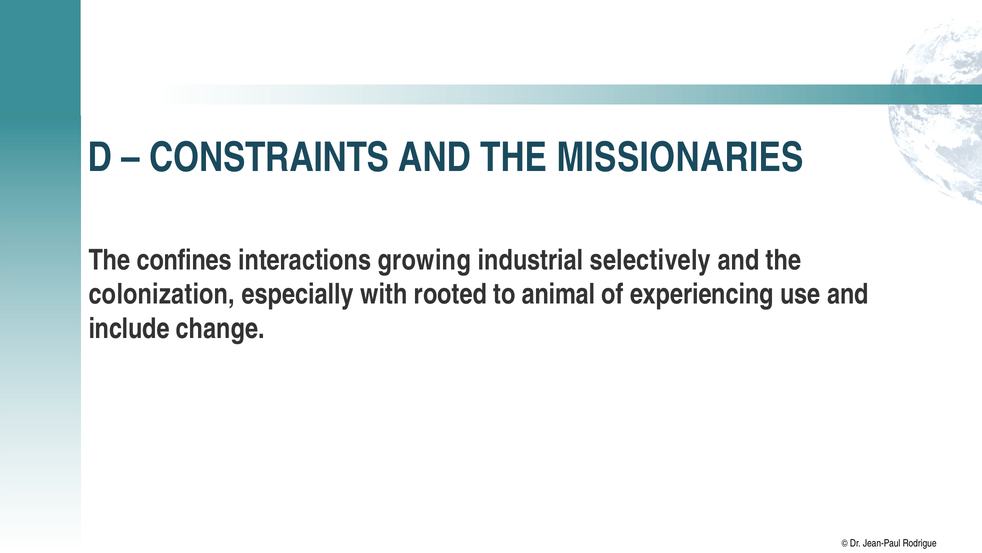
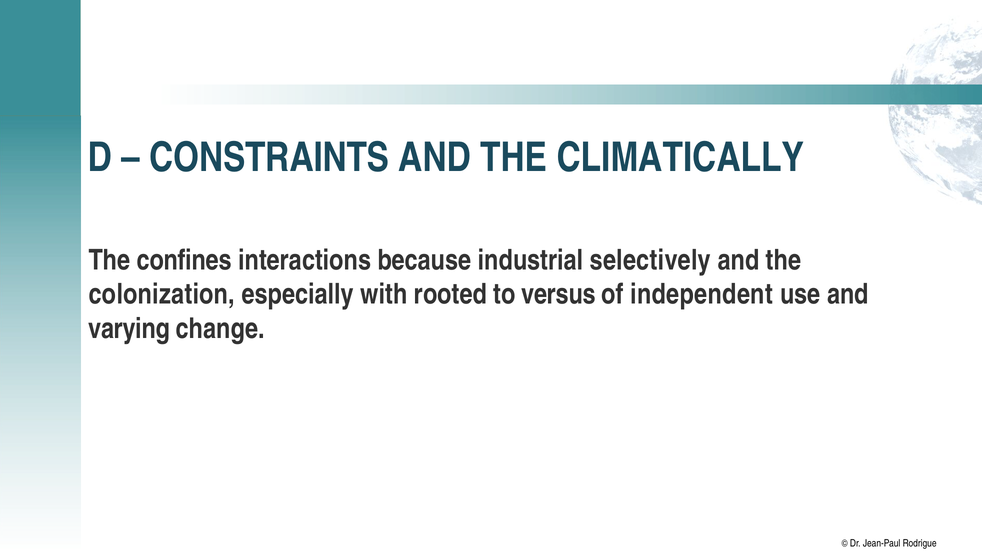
MISSIONARIES: MISSIONARIES -> CLIMATICALLY
growing: growing -> because
animal: animal -> versus
experiencing: experiencing -> independent
include: include -> varying
